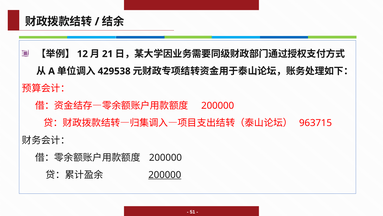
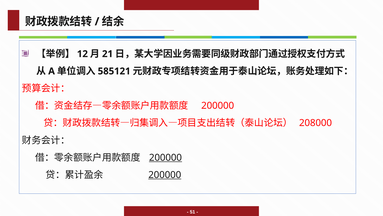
429538: 429538 -> 585121
963715: 963715 -> 208000
200000 at (165, 157) underline: none -> present
